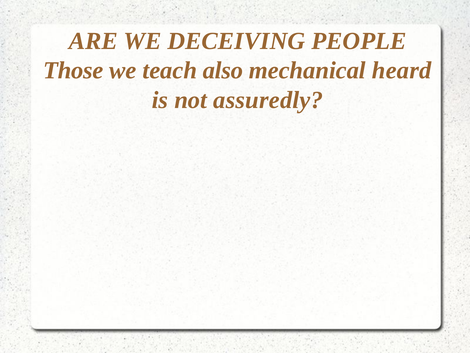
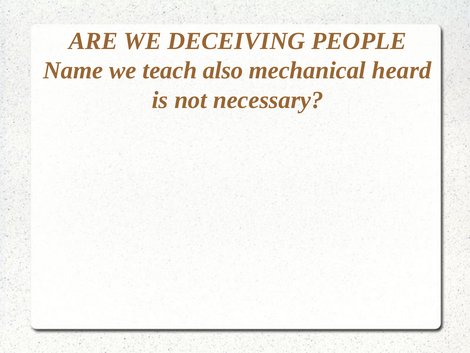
Those: Those -> Name
assuredly: assuredly -> necessary
